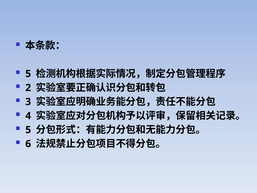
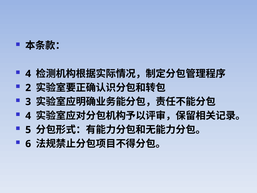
5 at (28, 74): 5 -> 4
